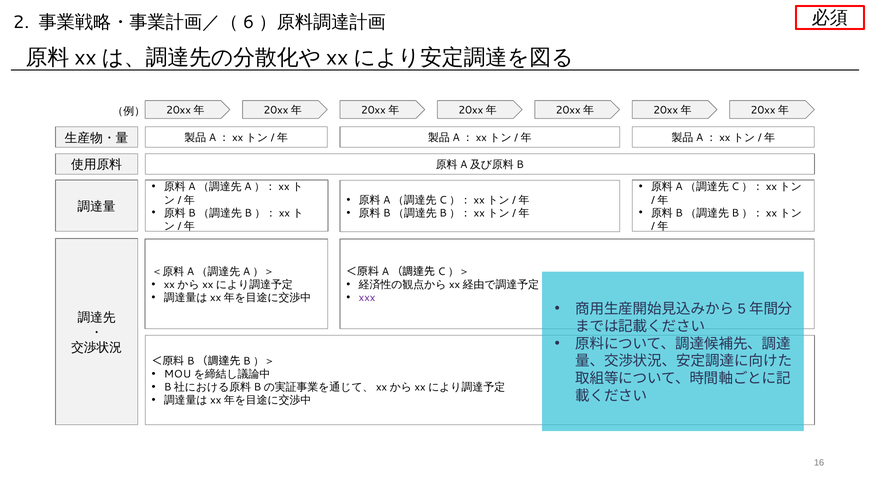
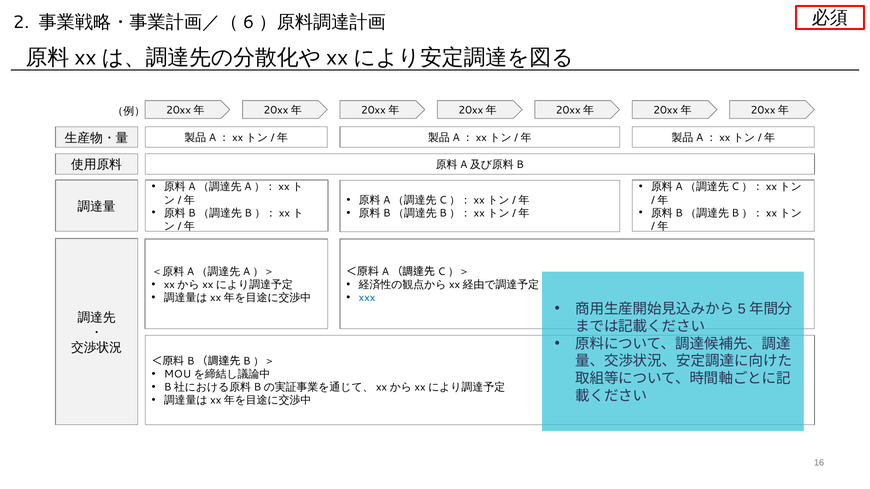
xxx colour: purple -> blue
